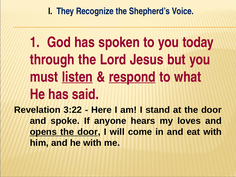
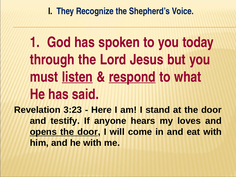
3:22: 3:22 -> 3:23
spoke: spoke -> testify
